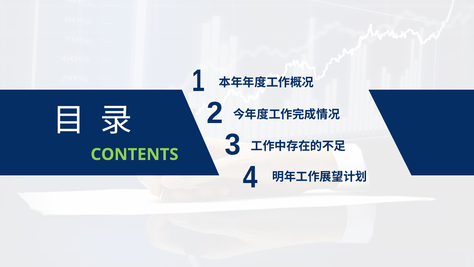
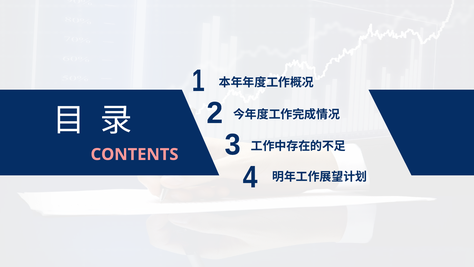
CONTENTS colour: light green -> pink
